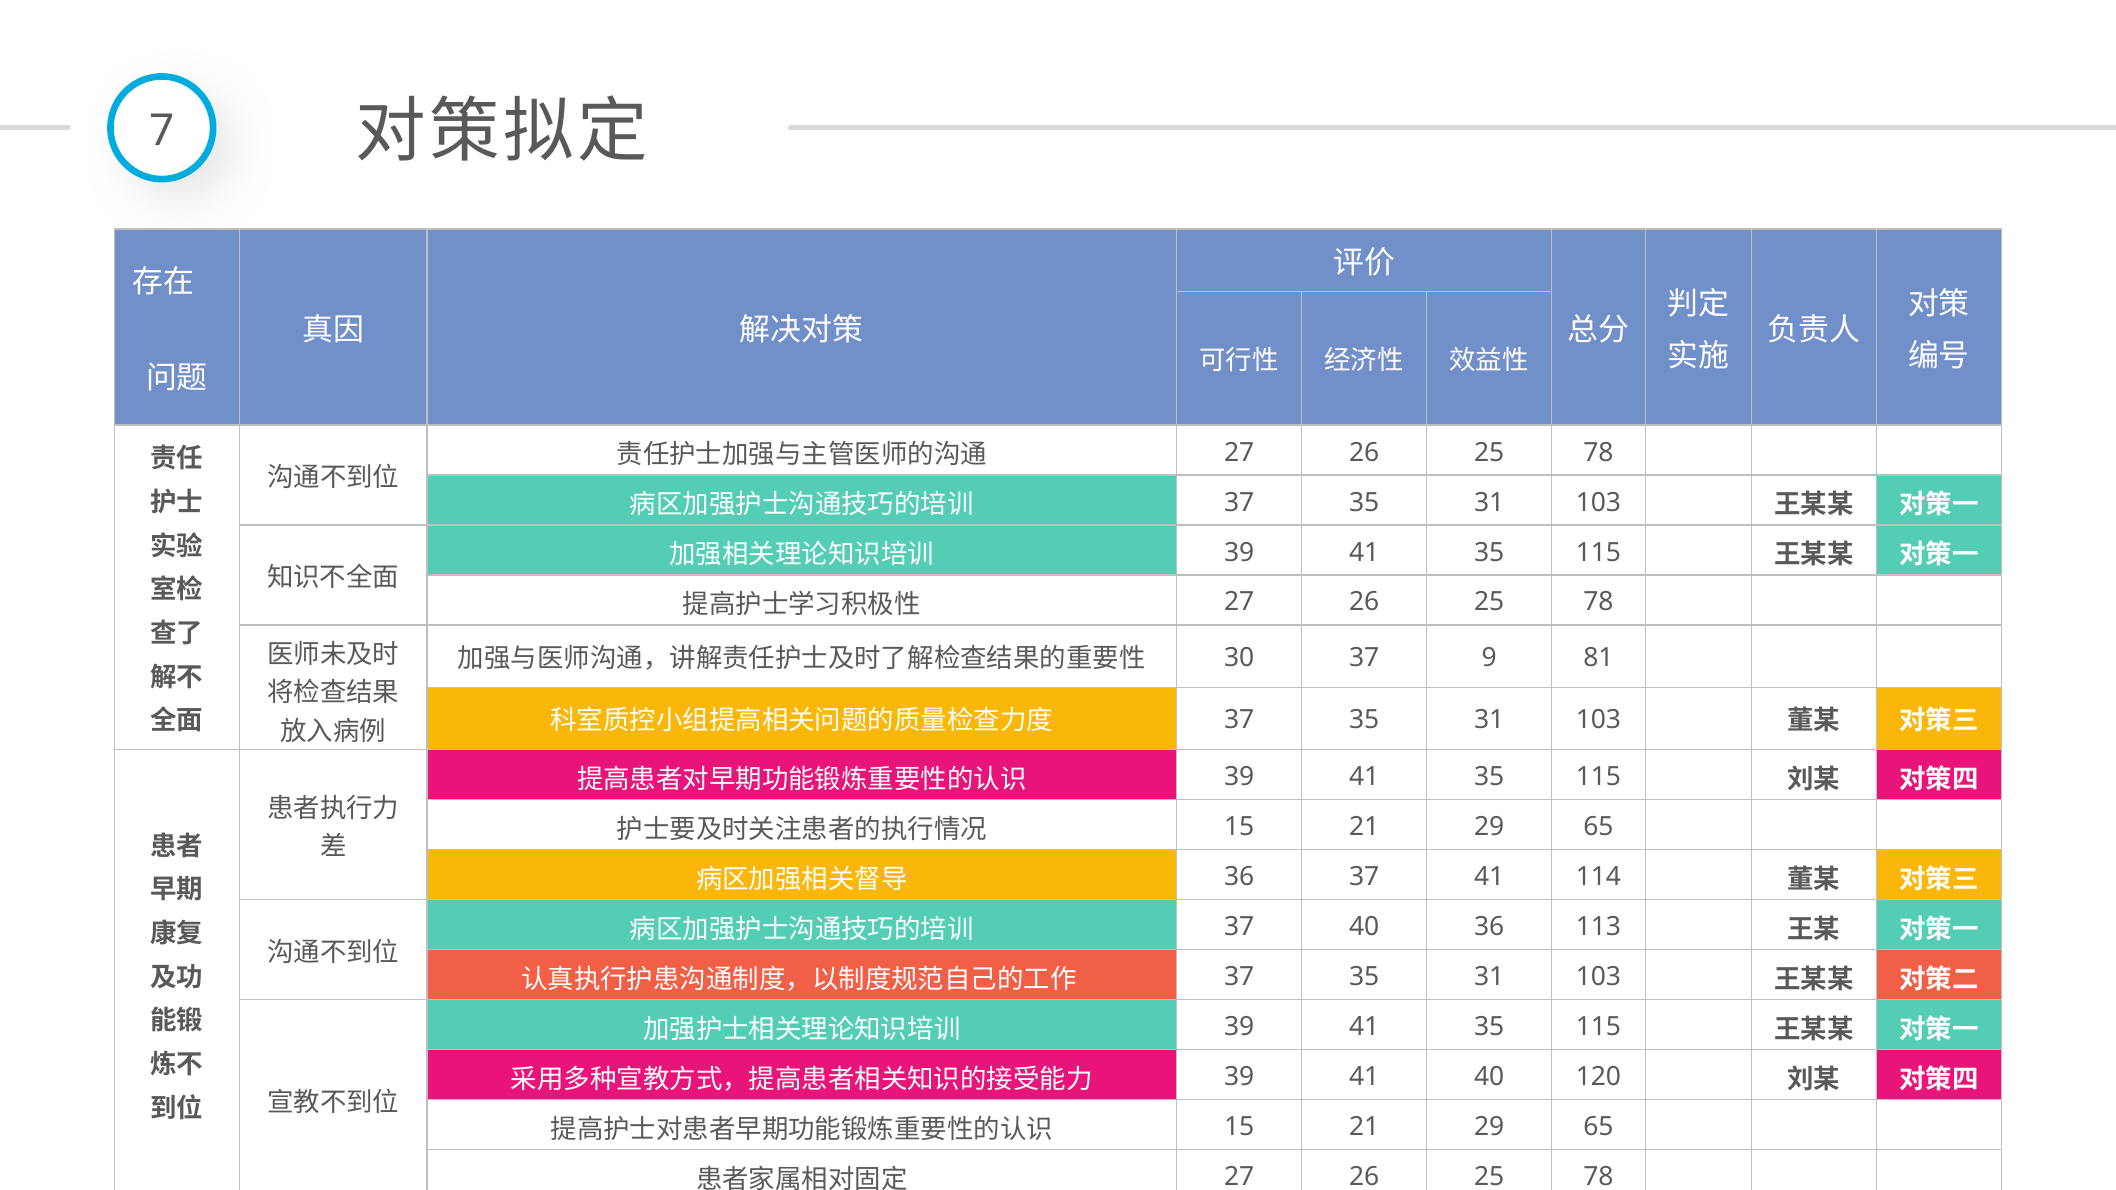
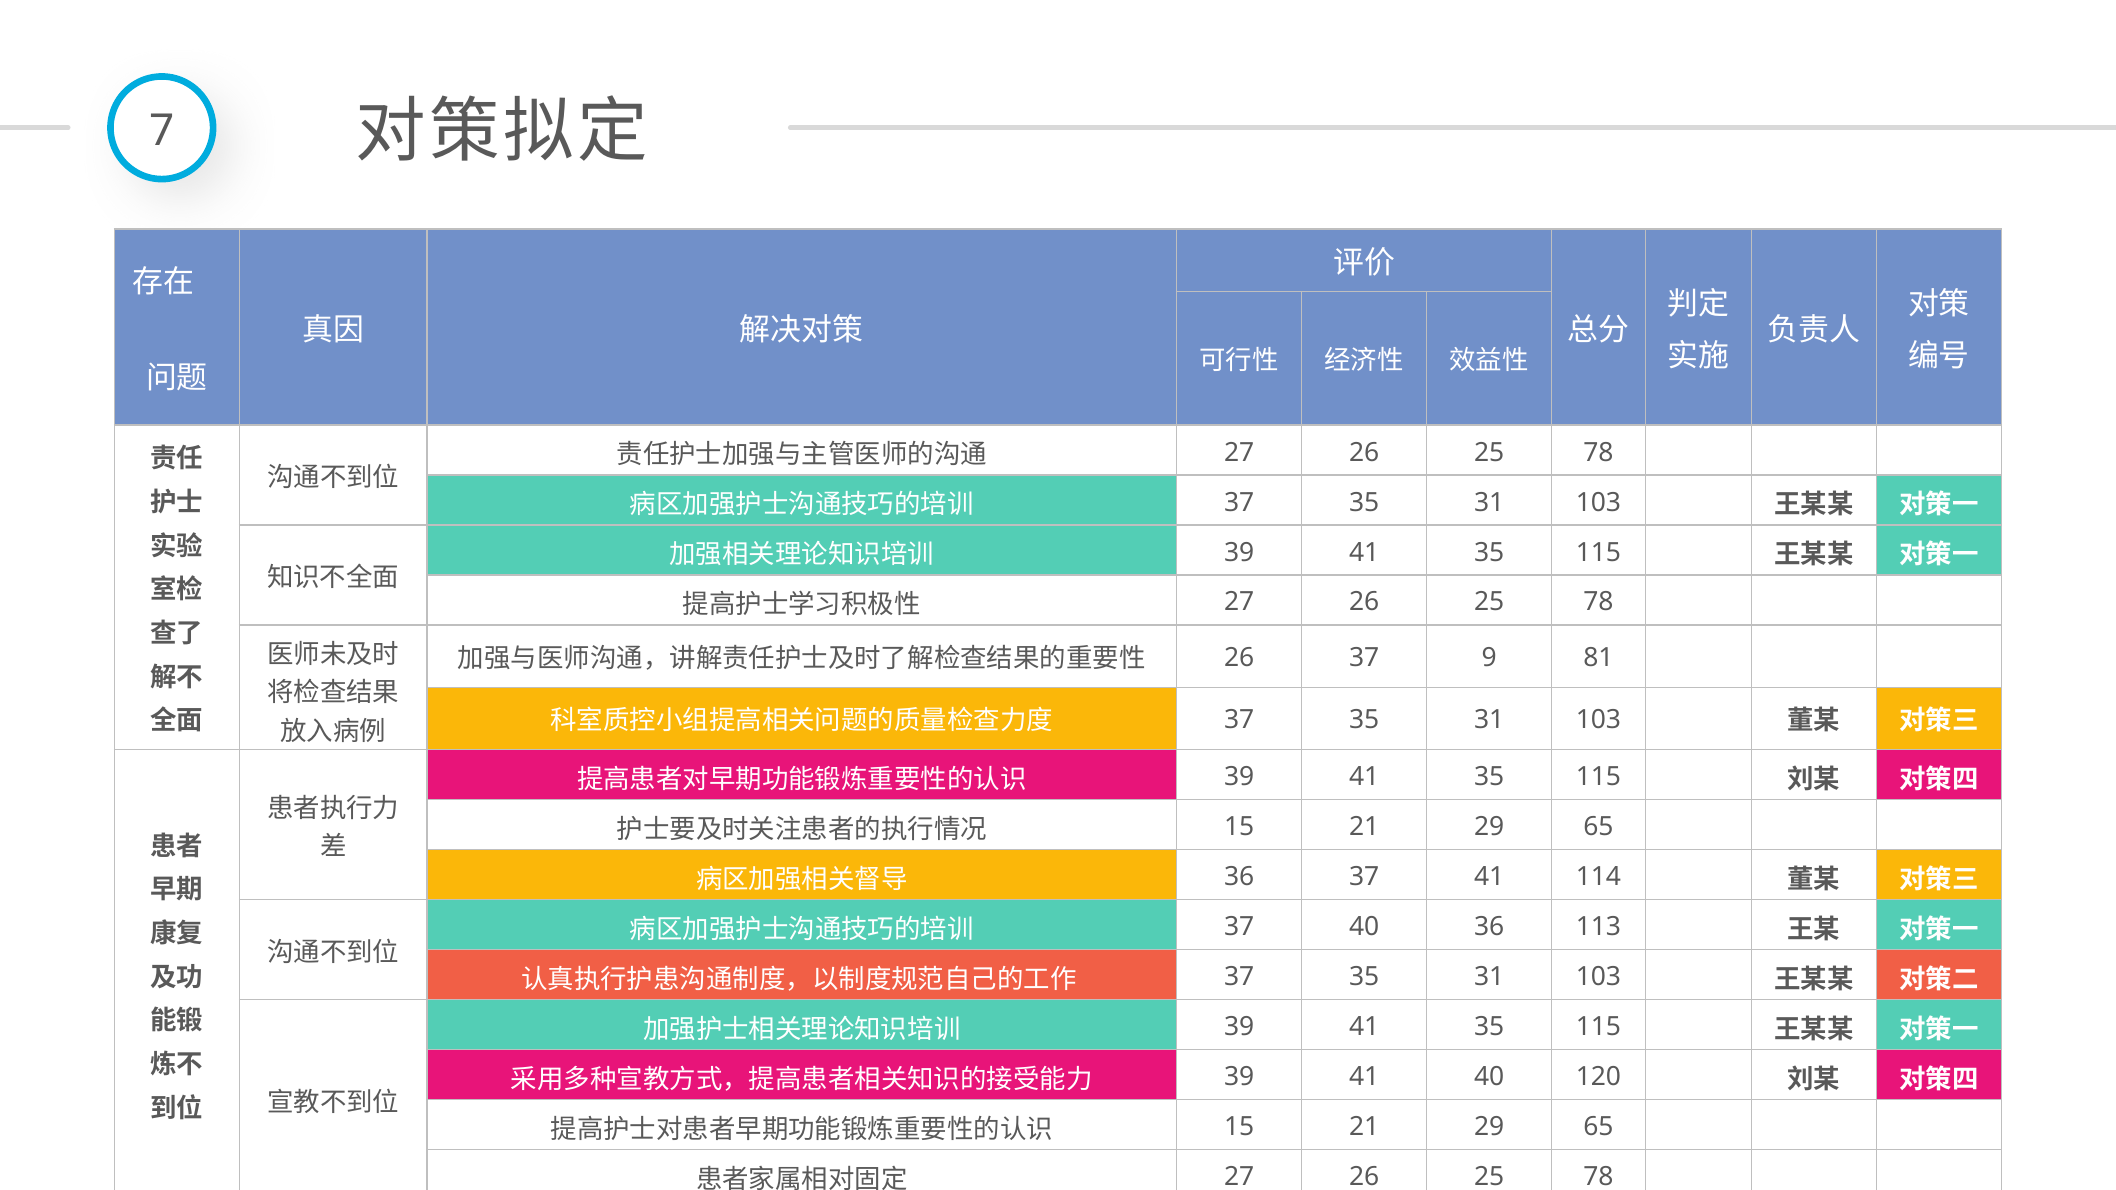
30 at (1239, 658): 30 -> 26
